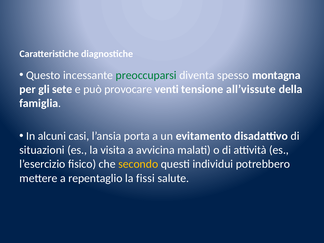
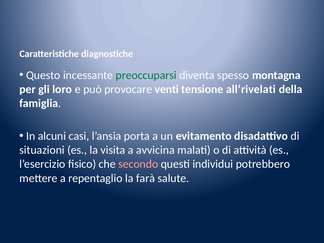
sete: sete -> loro
all’vissute: all’vissute -> all’rivelati
secondo colour: yellow -> pink
fissi: fissi -> farà
